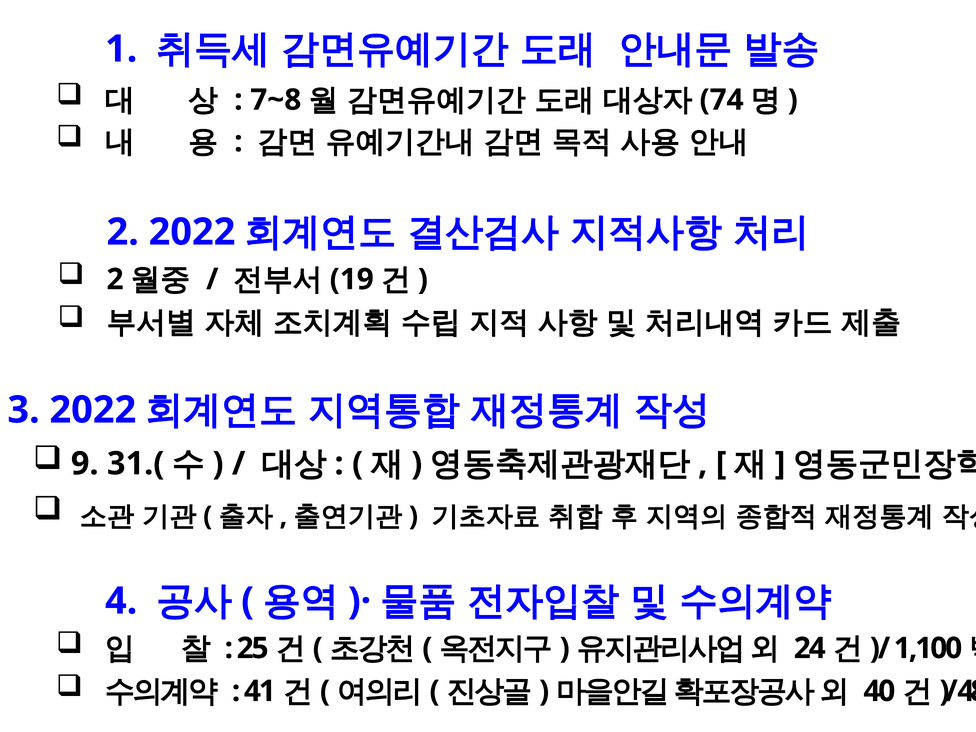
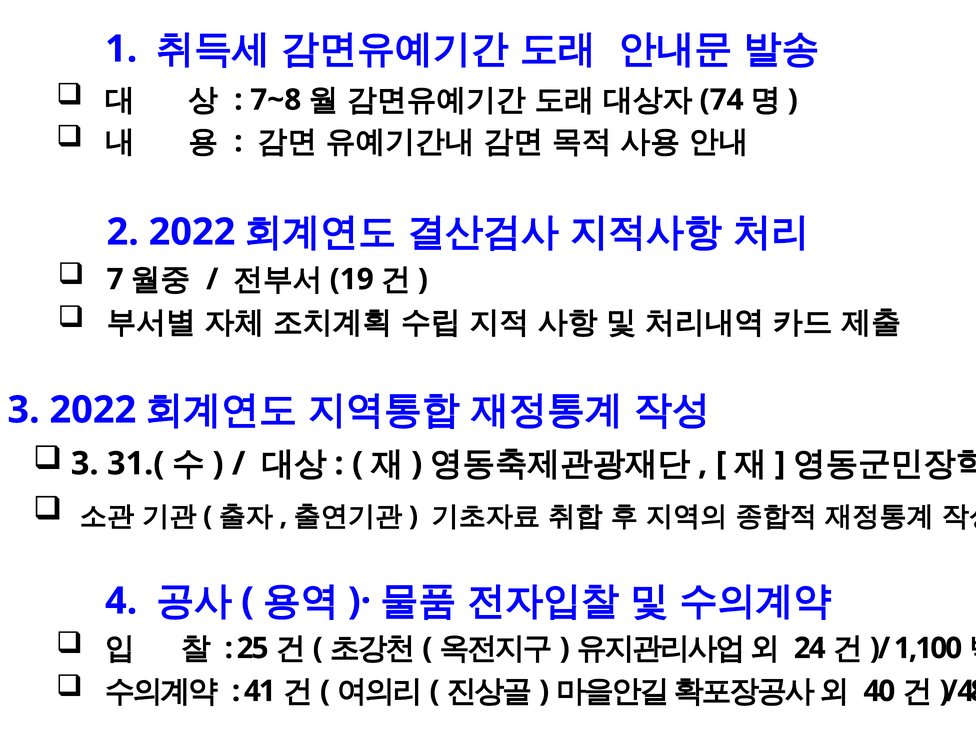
2 at (115, 279): 2 -> 7
9 at (85, 464): 9 -> 3
